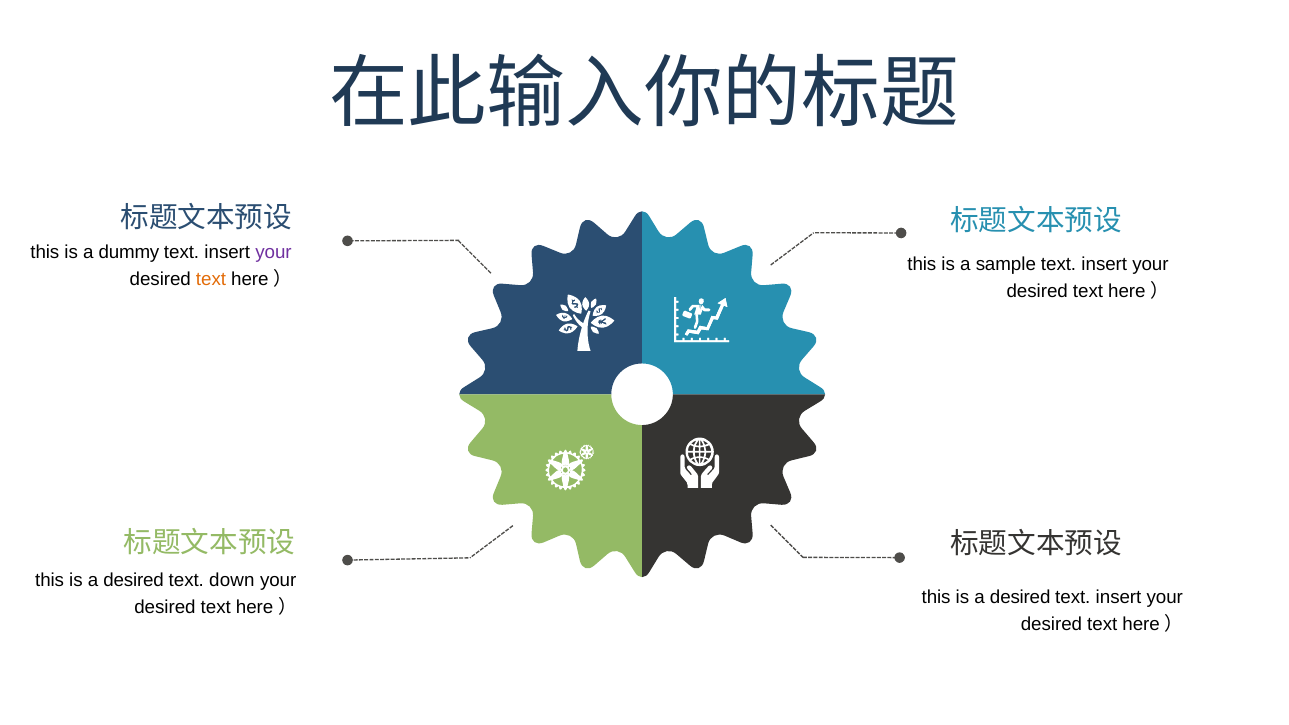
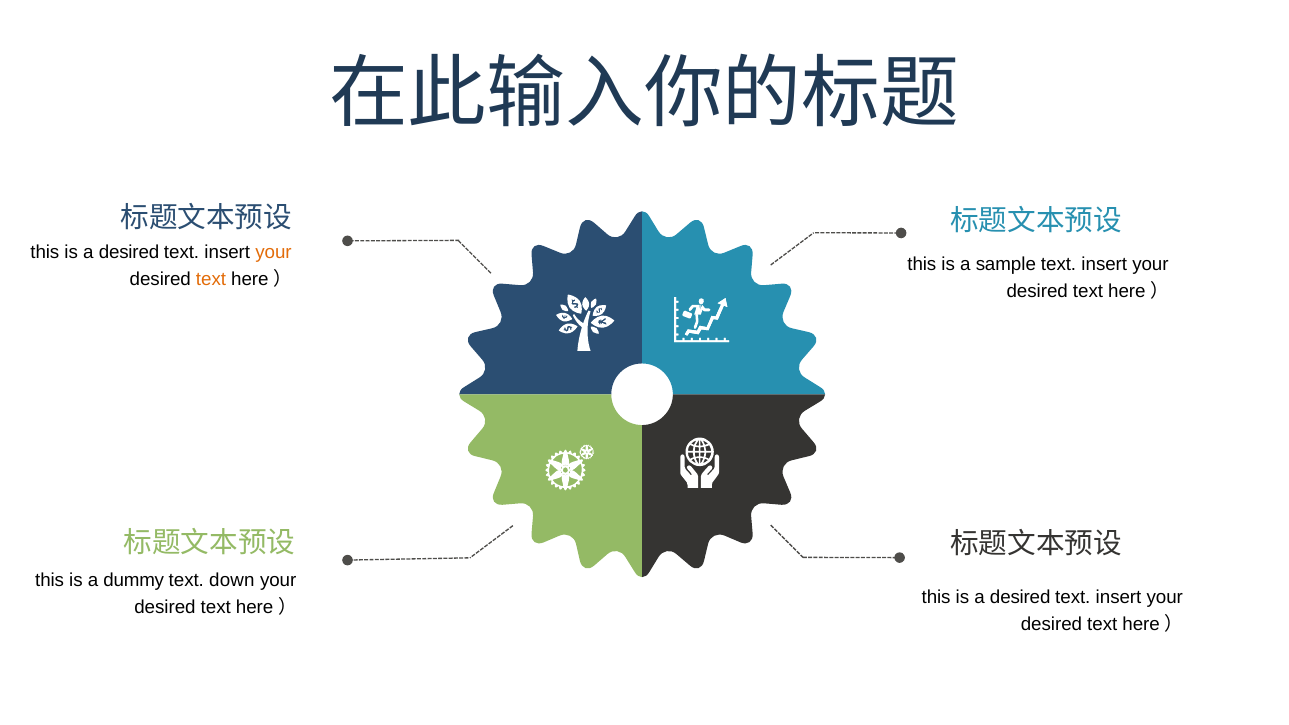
dummy at (129, 252): dummy -> desired
your at (273, 252) colour: purple -> orange
desired at (134, 580): desired -> dummy
